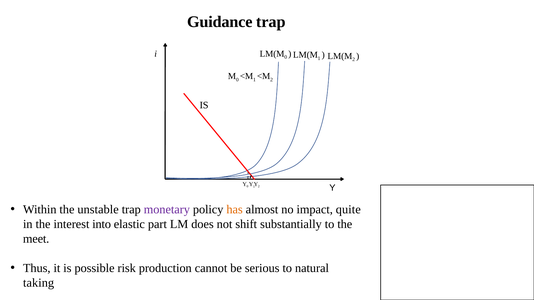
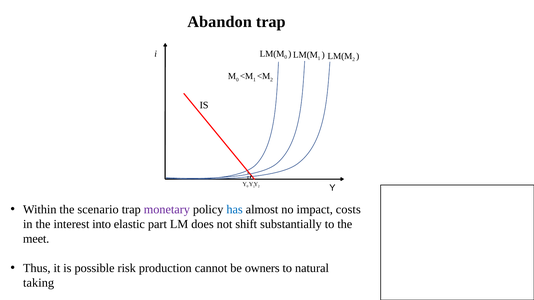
Guidance: Guidance -> Abandon
unstable: unstable -> scenario
has colour: orange -> blue
quite: quite -> costs
serious: serious -> owners
